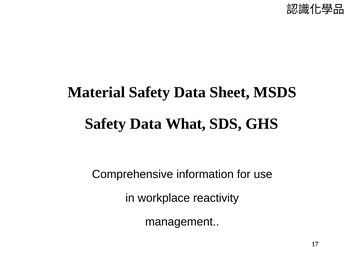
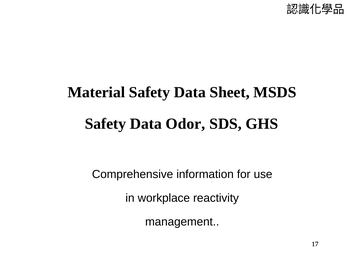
What: What -> Odor
